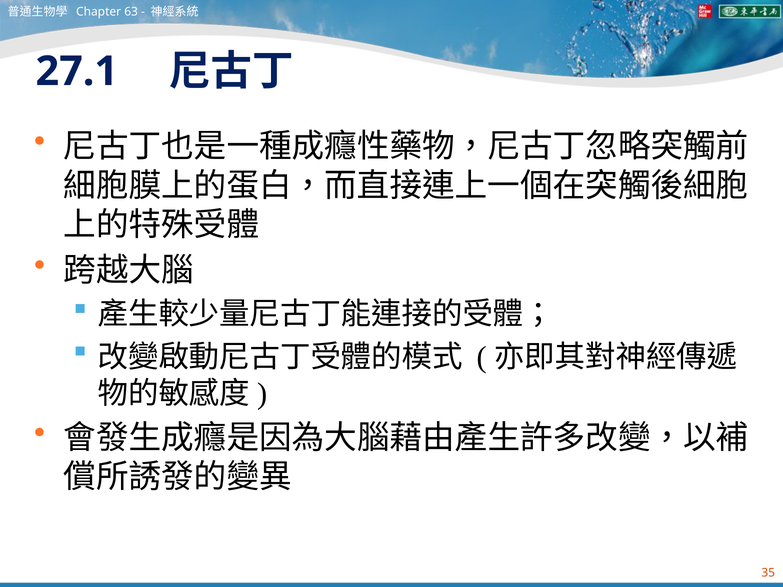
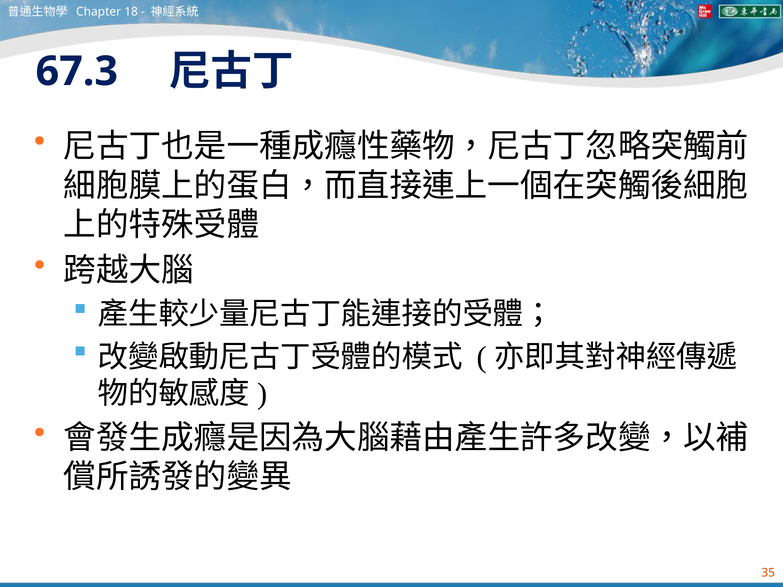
63: 63 -> 18
27.1: 27.1 -> 67.3
